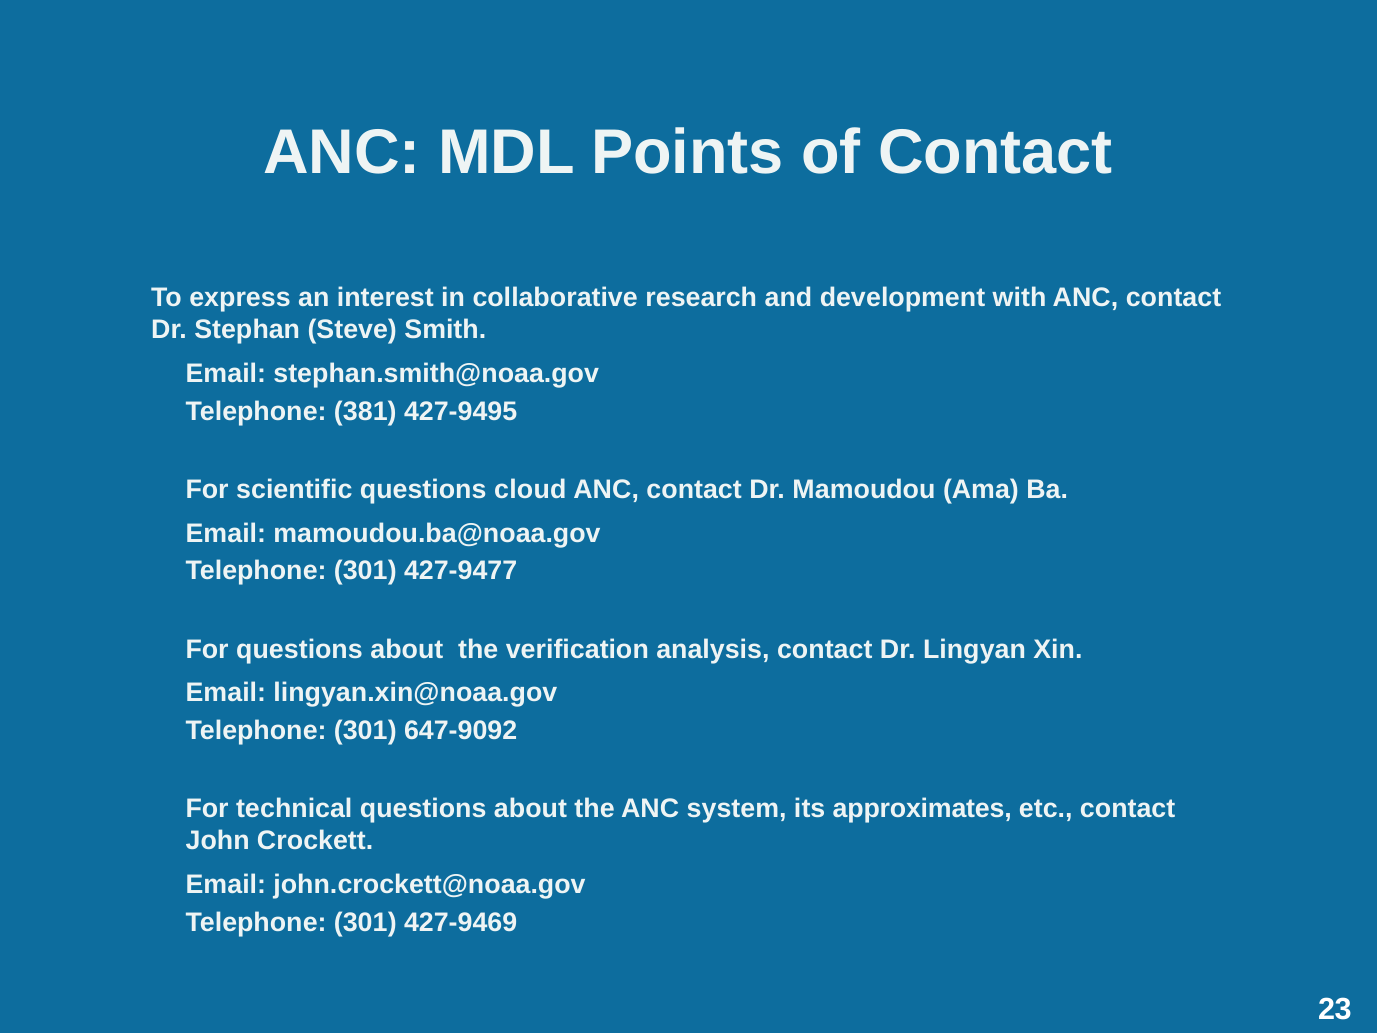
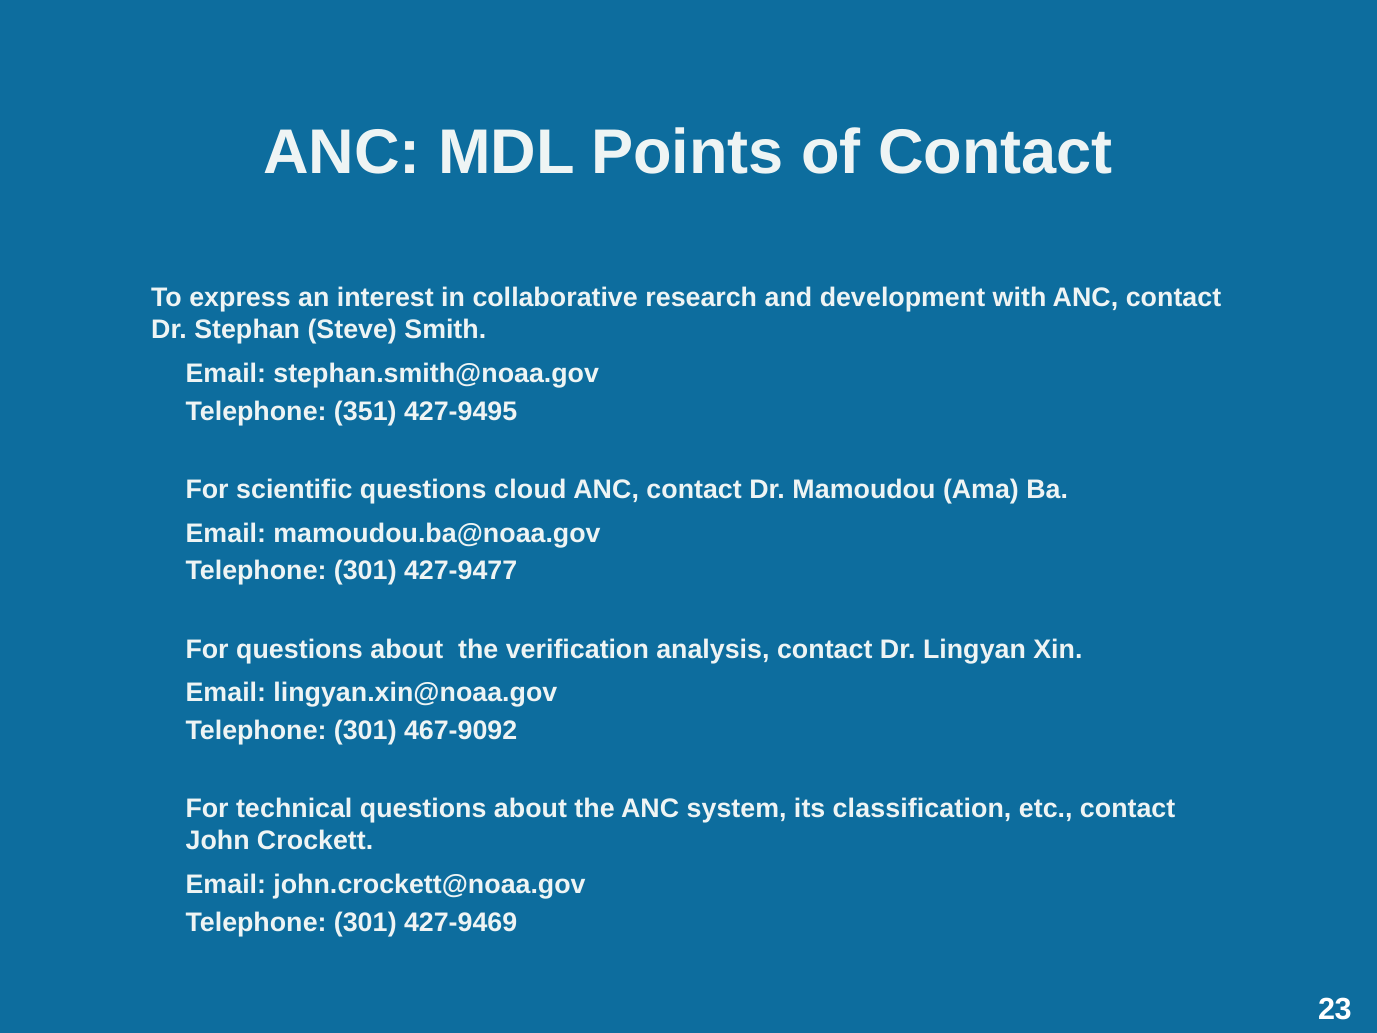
381: 381 -> 351
647-9092: 647-9092 -> 467-9092
approximates: approximates -> classification
